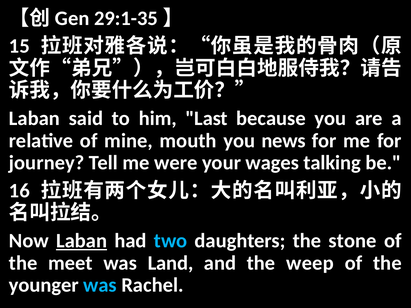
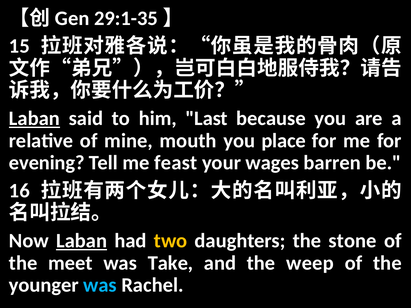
Laban at (34, 118) underline: none -> present
news: news -> place
journey: journey -> evening
were: were -> feast
talking: talking -> barren
two colour: light blue -> yellow
Land: Land -> Take
